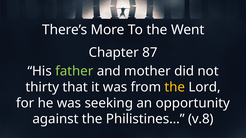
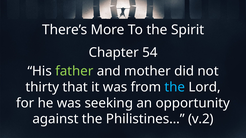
Went: Went -> Spirit
87: 87 -> 54
the at (175, 87) colour: yellow -> light blue
v.8: v.8 -> v.2
